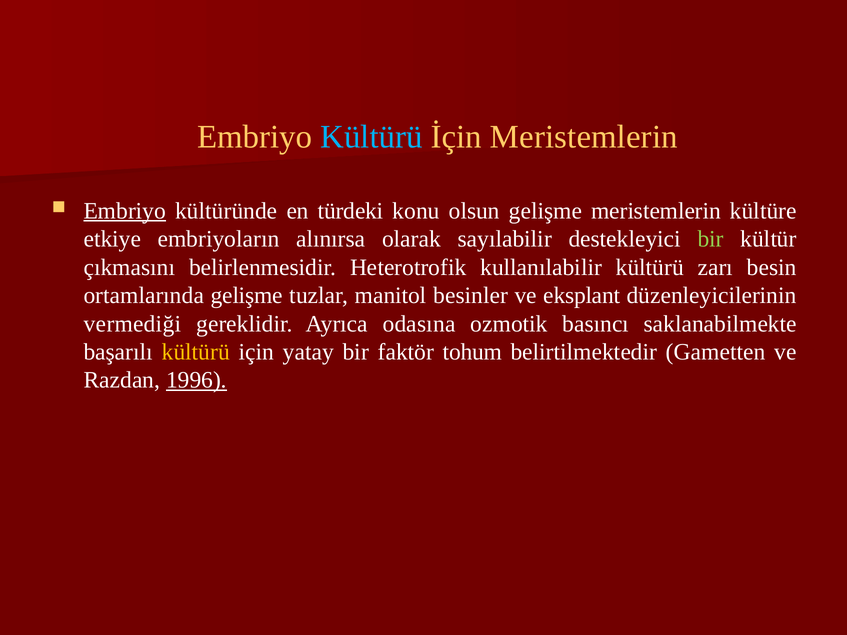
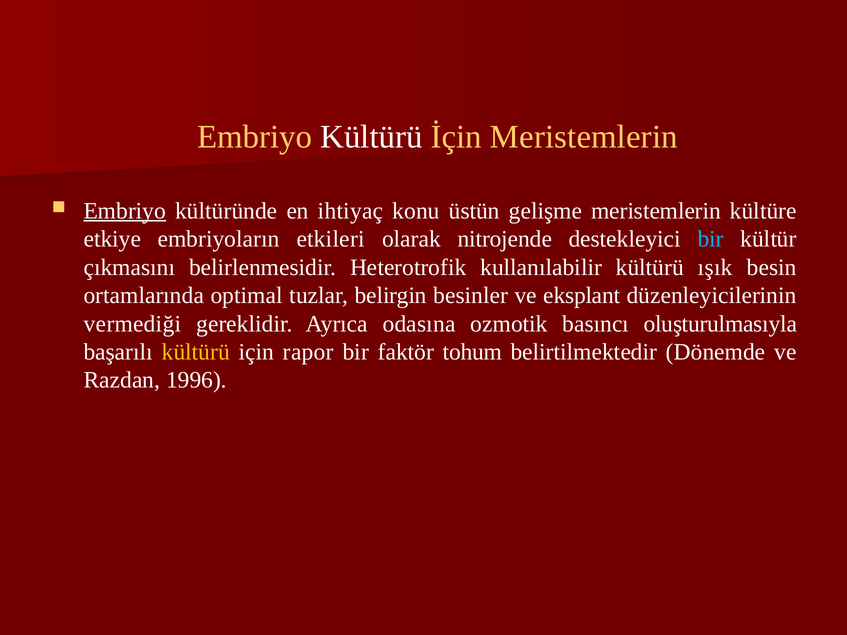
Kültürü at (371, 137) colour: light blue -> white
türdeki: türdeki -> ihtiyaç
olsun: olsun -> üstün
alınırsa: alınırsa -> etkileri
sayılabilir: sayılabilir -> nitrojende
bir at (711, 239) colour: light green -> light blue
zarı: zarı -> ışık
ortamlarında gelişme: gelişme -> optimal
manitol: manitol -> belirgin
saklanabilmekte: saklanabilmekte -> oluşturulmasıyla
yatay: yatay -> rapor
Gametten: Gametten -> Dönemde
1996 underline: present -> none
